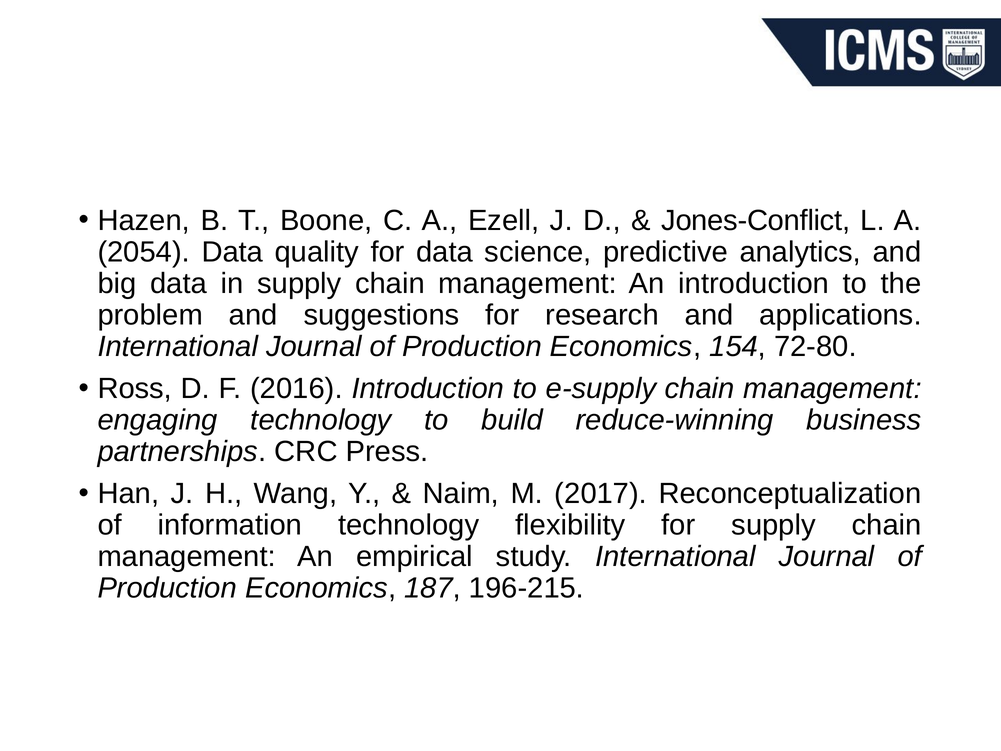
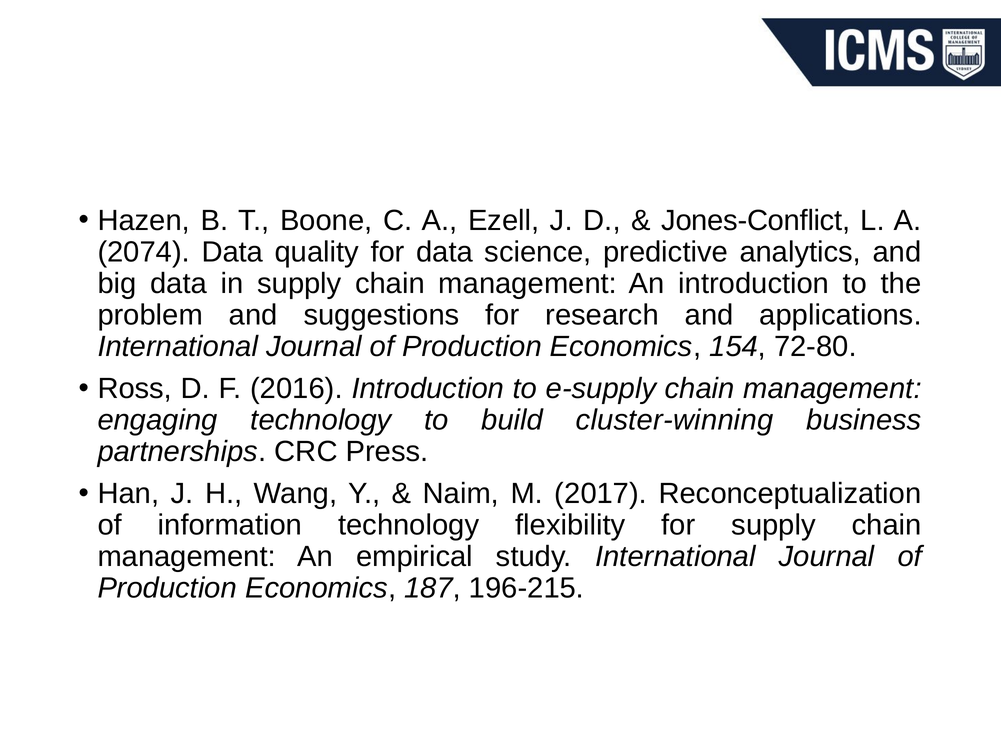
2054: 2054 -> 2074
reduce-winning: reduce-winning -> cluster-winning
